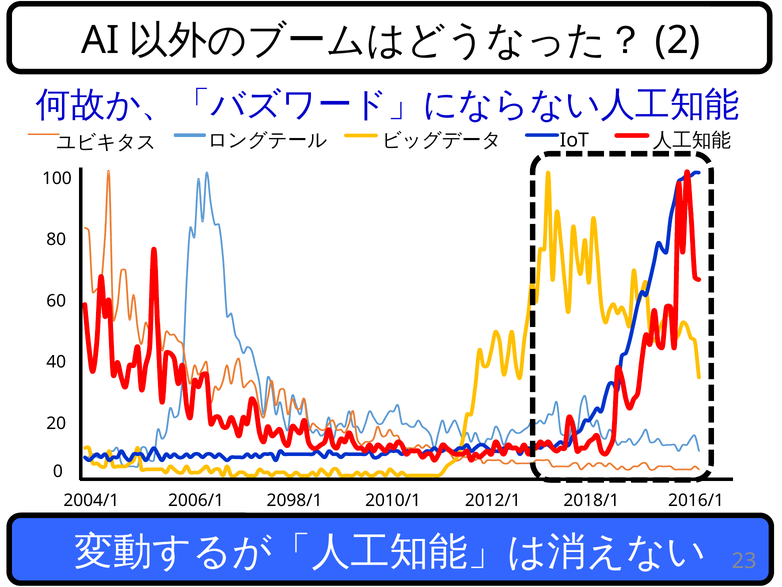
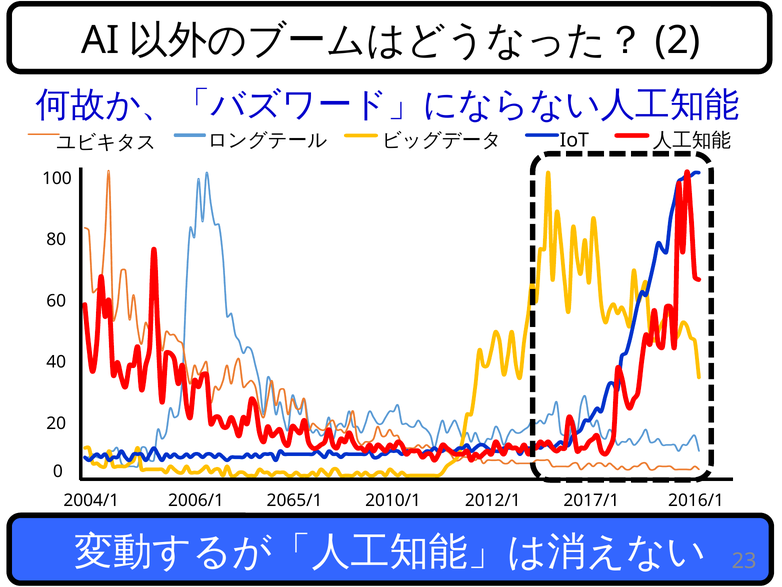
2098/1: 2098/1 -> 2065/1
2018/1: 2018/1 -> 2017/1
